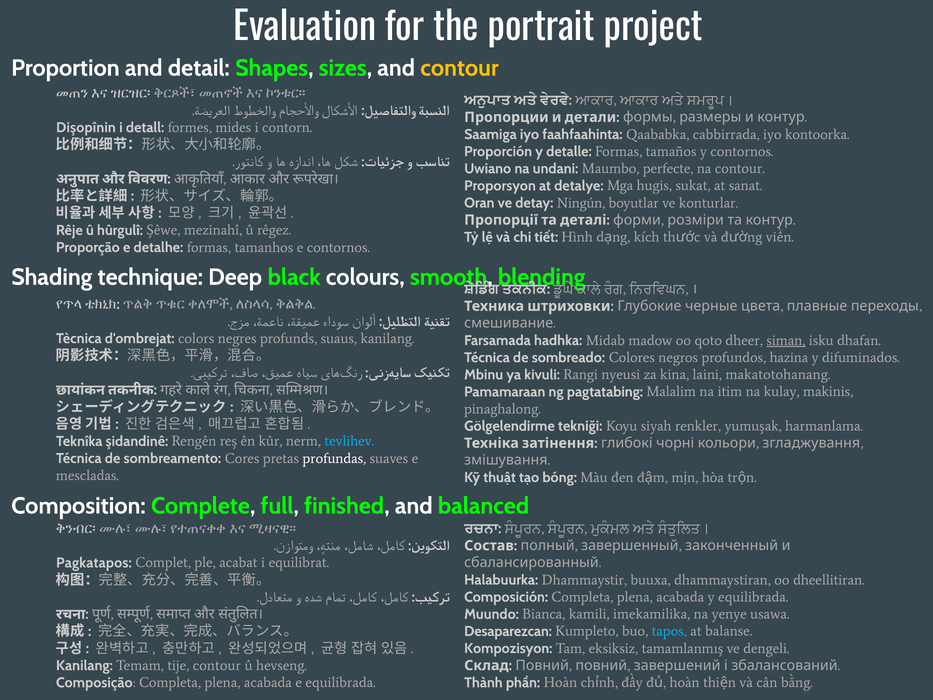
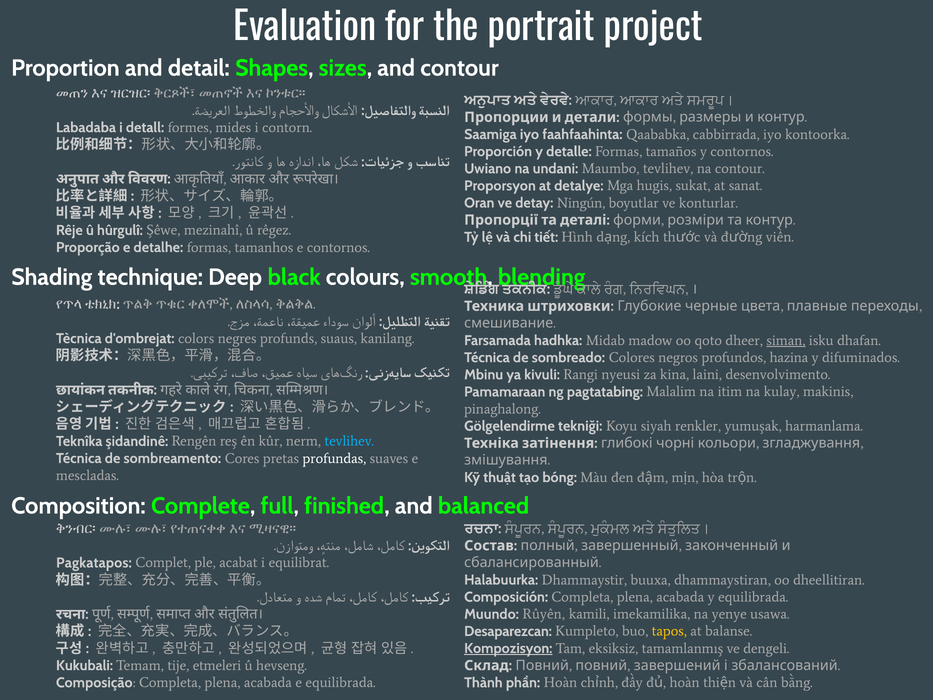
contour at (459, 68) colour: yellow -> white
Dişopînin: Dişopînin -> Labadaba
Maumbo perfecte: perfecte -> tevlihev
makatotohanang: makatotohanang -> desenvolvimento
Bianca: Bianca -> Rûyên
tapos colour: light blue -> yellow
Kompozisyon underline: none -> present
Kanilang at (84, 665): Kanilang -> Kukubali
tije contour: contour -> etmeleri
